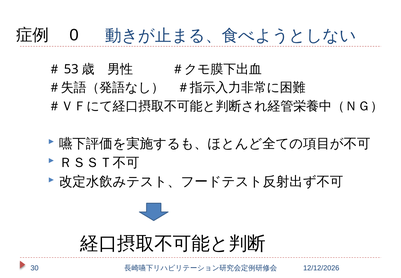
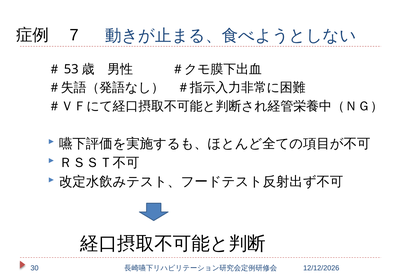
0: 0 -> 7
